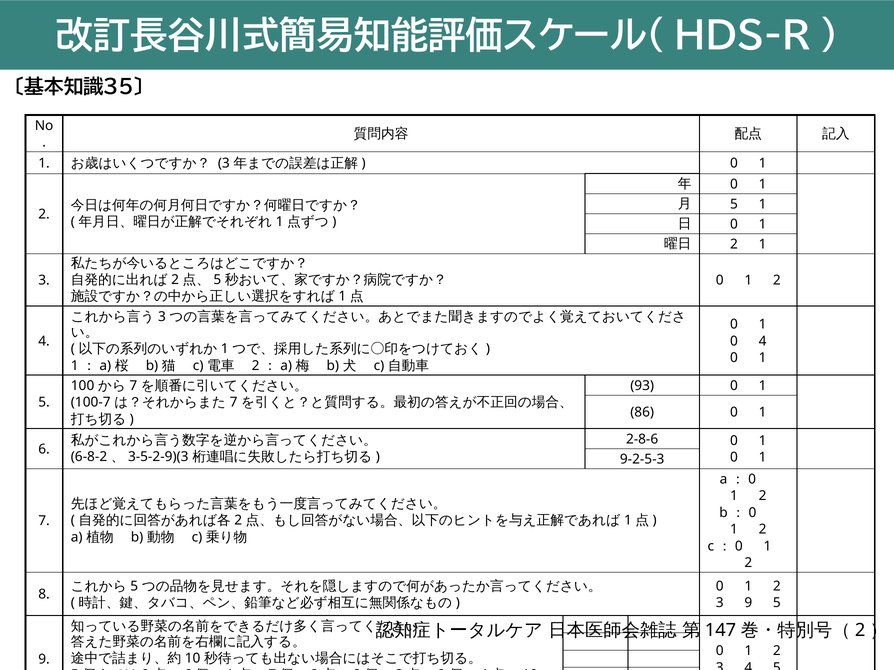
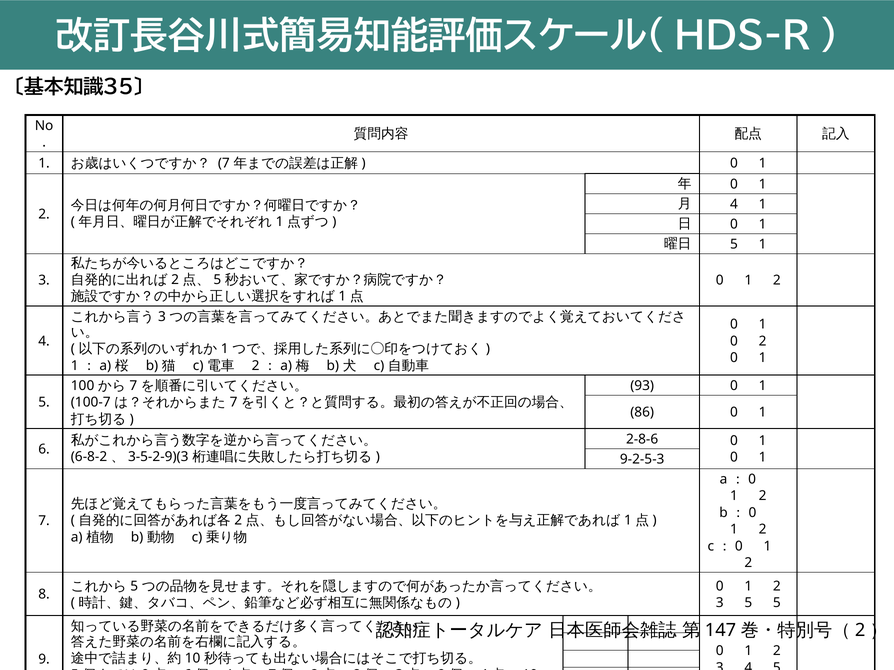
3 at (224, 163): 3 -> 7
5 at (734, 204): 5 -> 4
2 at (734, 244): 2 -> 5
0 4: 4 -> 2
3 9: 9 -> 5
